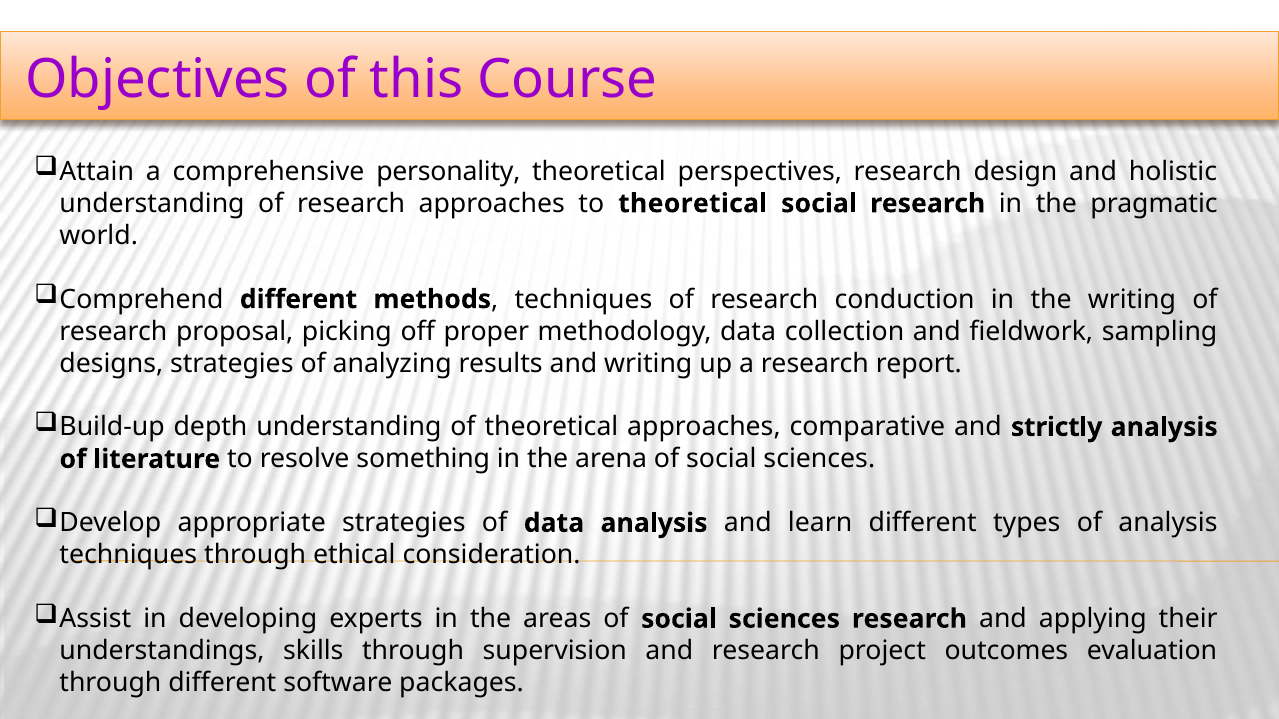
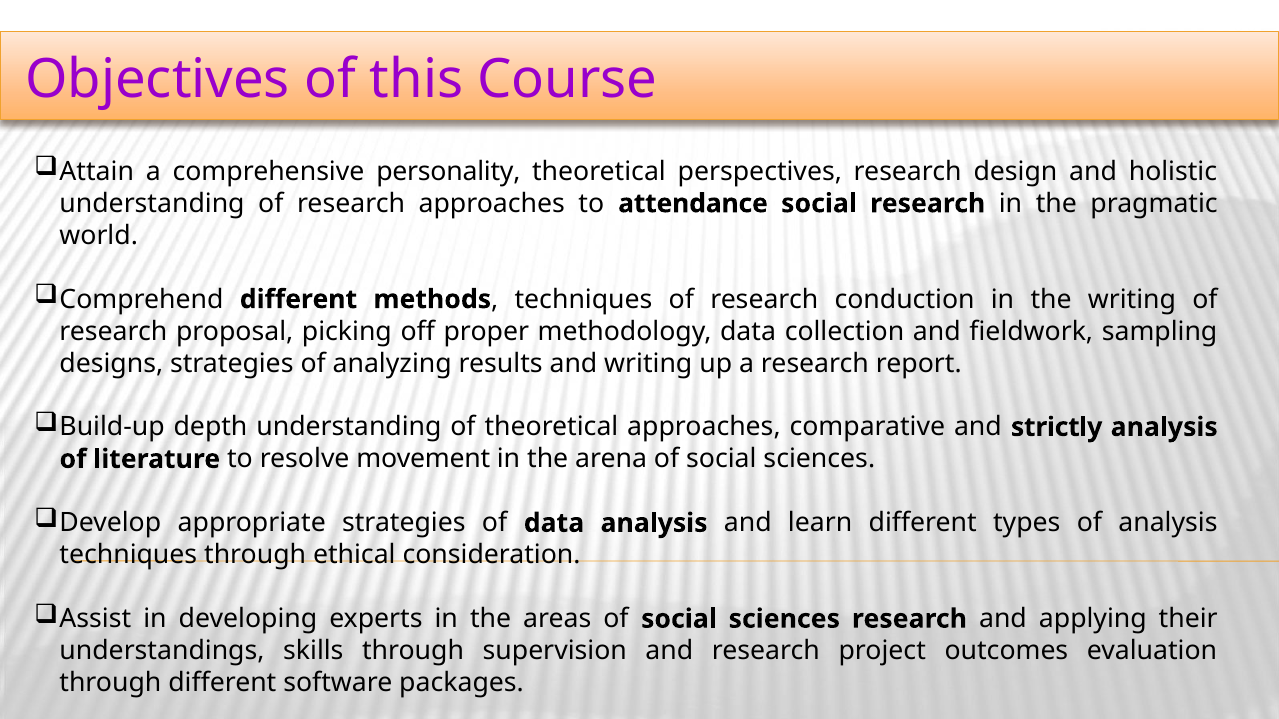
to theoretical: theoretical -> attendance
something: something -> movement
